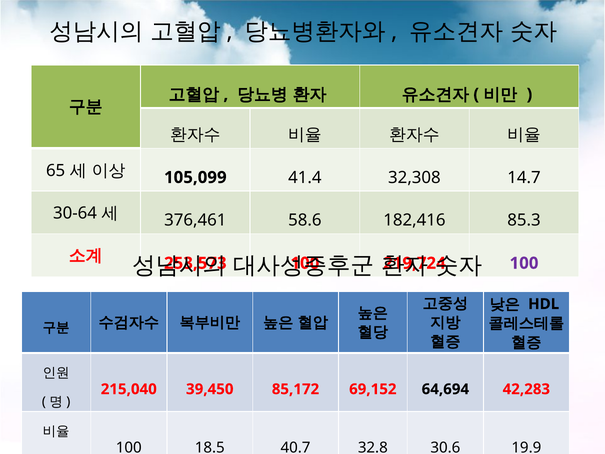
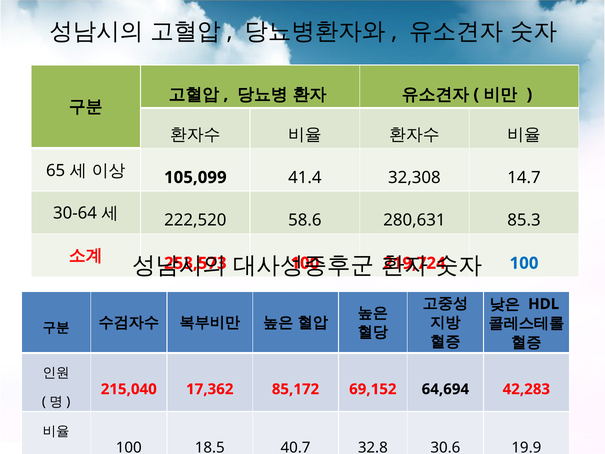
376,461: 376,461 -> 222,520
182,416: 182,416 -> 280,631
100 at (524, 263) colour: purple -> blue
39,450: 39,450 -> 17,362
